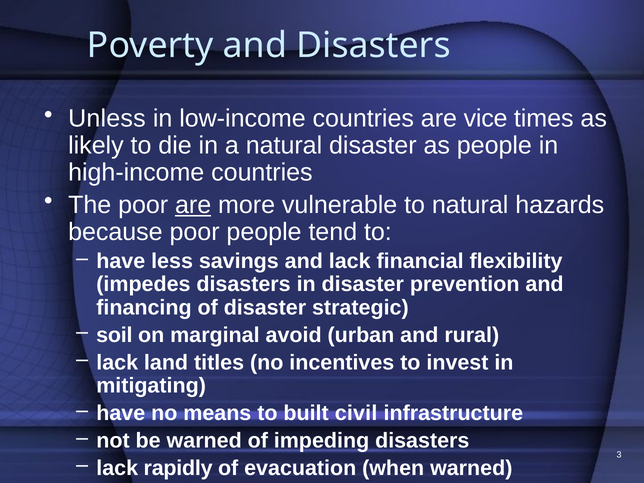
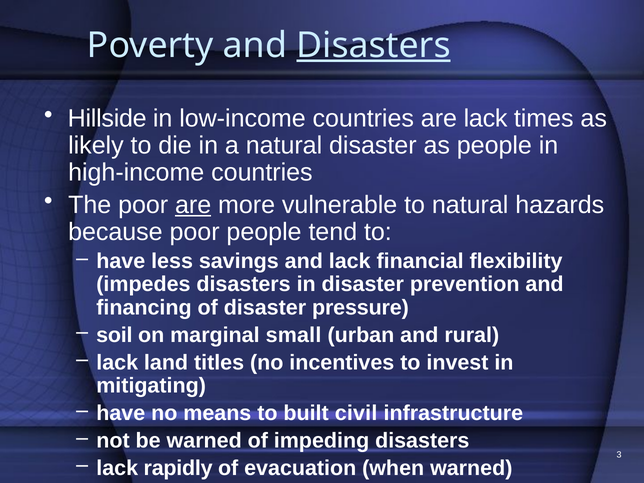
Disasters at (374, 45) underline: none -> present
Unless: Unless -> Hillside
are vice: vice -> lack
strategic: strategic -> pressure
avoid: avoid -> small
